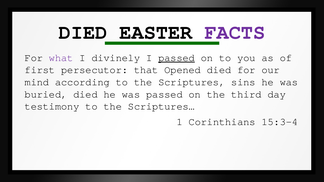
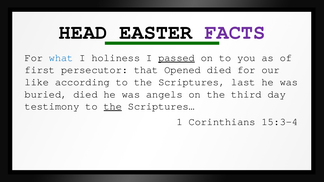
DIED at (83, 32): DIED -> HEAD
what colour: purple -> blue
divinely: divinely -> holiness
mind: mind -> like
sins: sins -> last
was passed: passed -> angels
the at (113, 106) underline: none -> present
